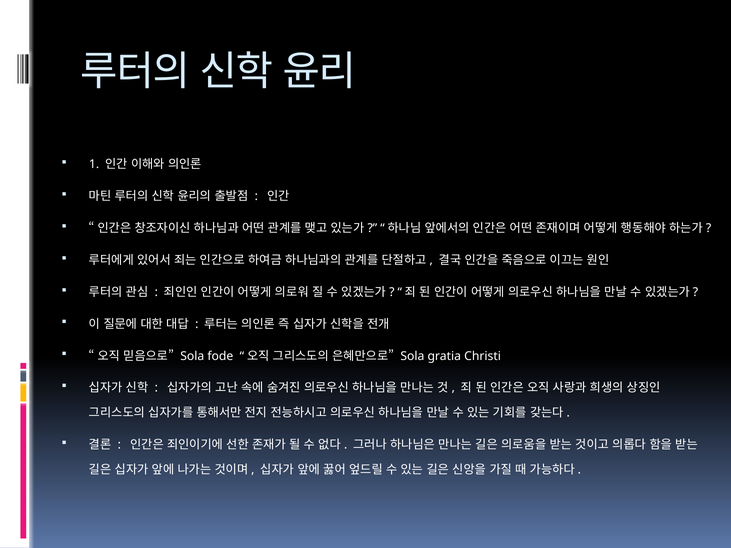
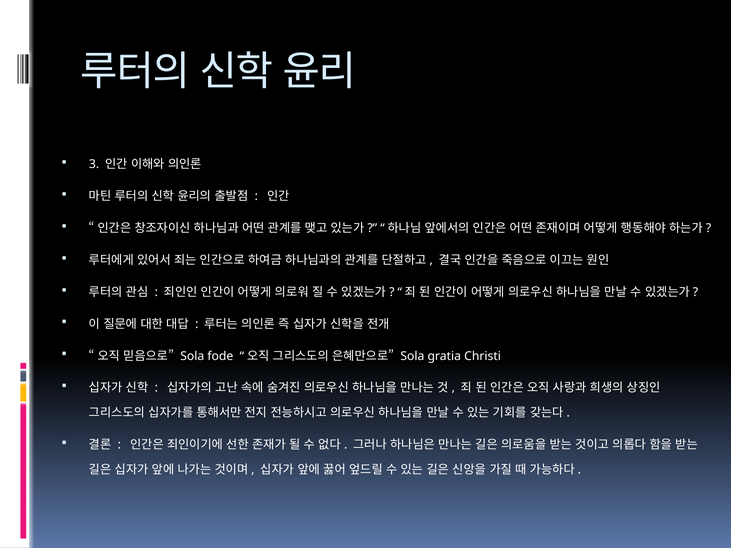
1: 1 -> 3
